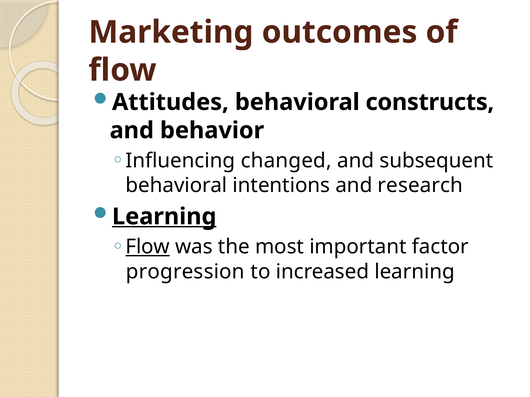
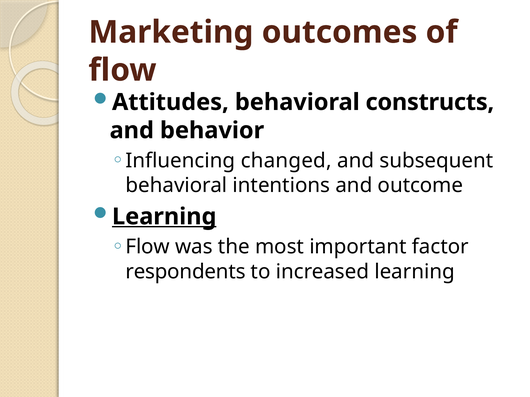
research: research -> outcome
Flow at (148, 247) underline: present -> none
progression: progression -> respondents
